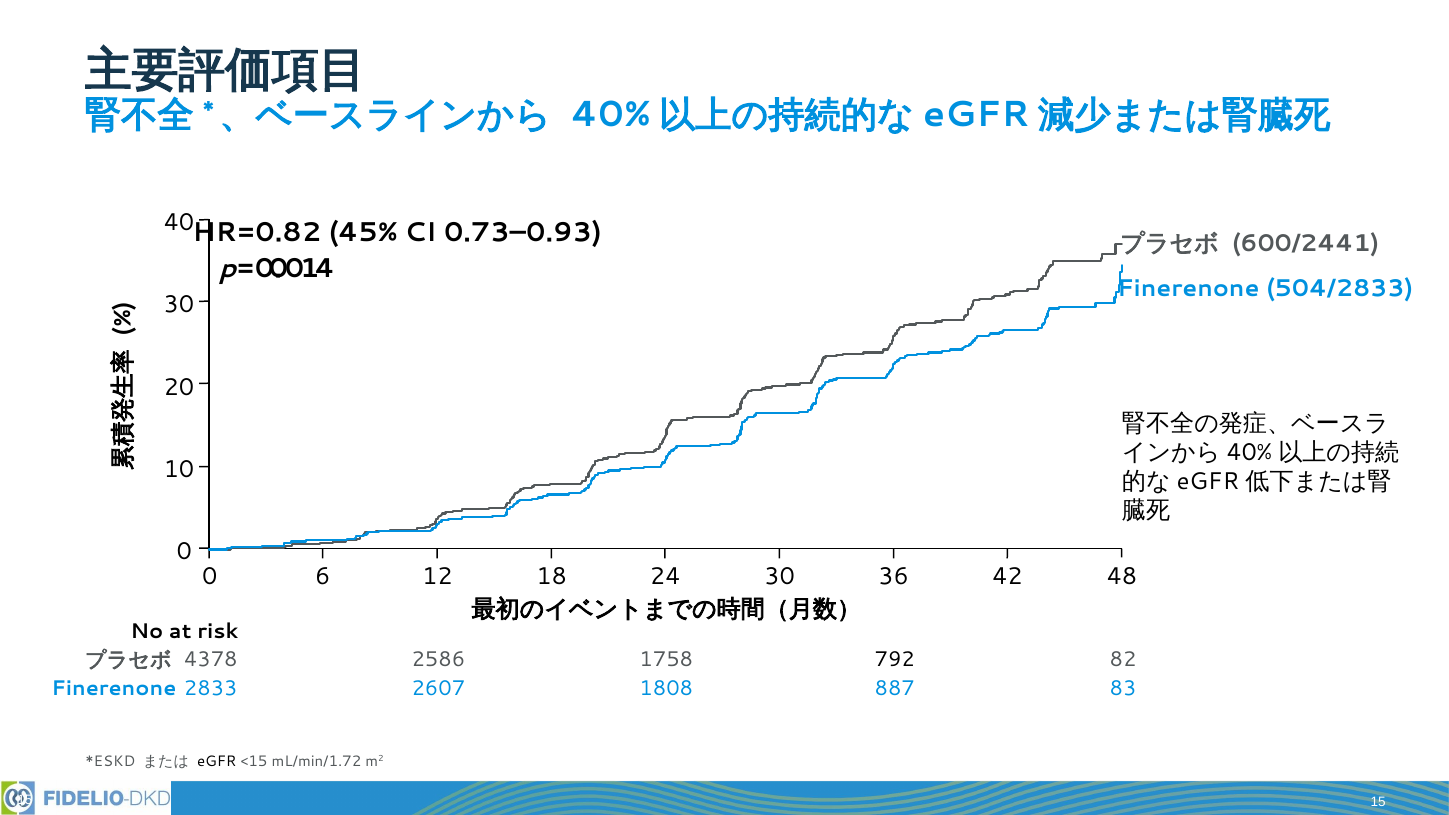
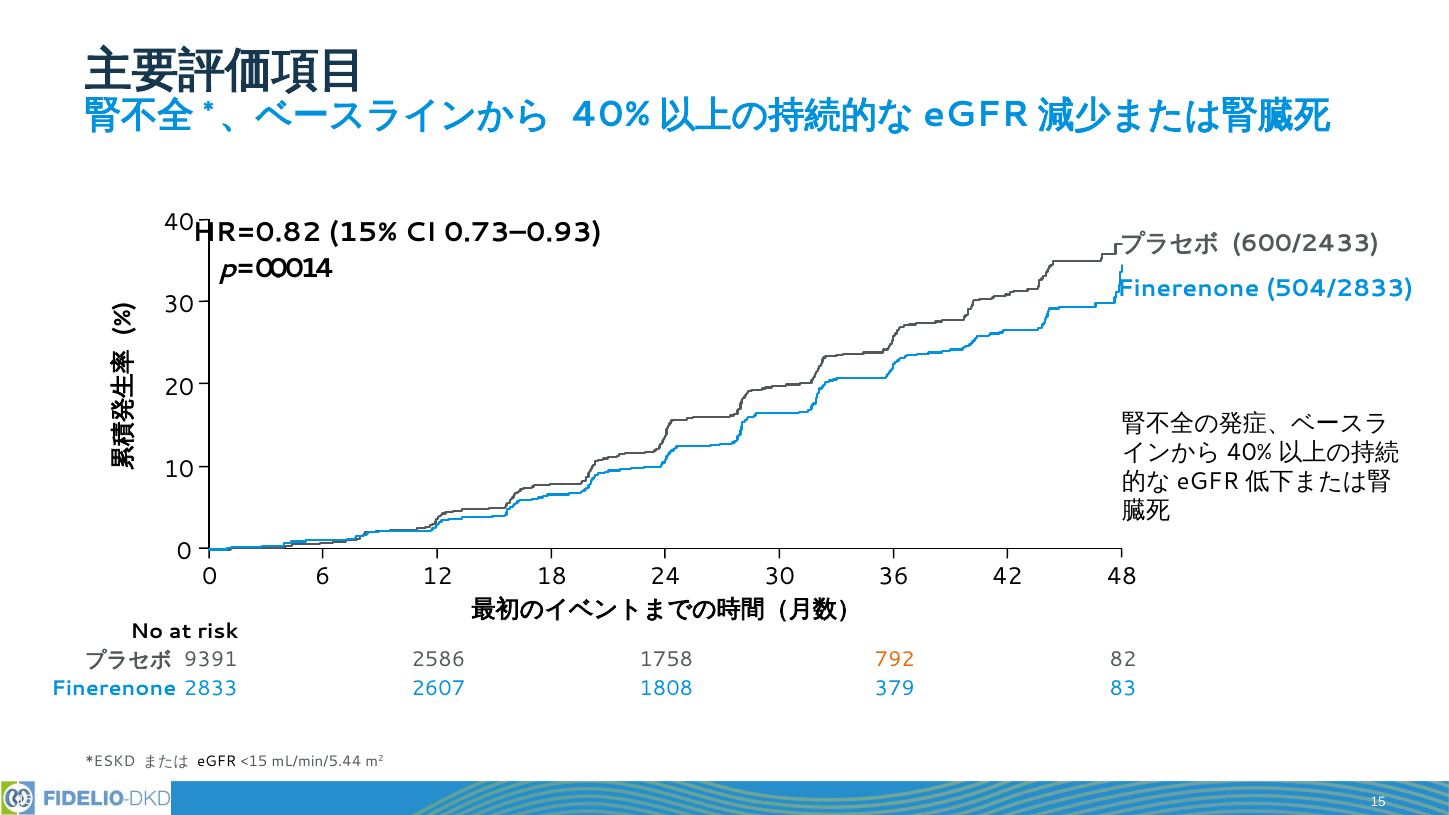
45%: 45% -> 15%
600/2441: 600/2441 -> 600/2433
4378: 4378 -> 9391
792 colour: black -> orange
887: 887 -> 379
mL/min/1.72: mL/min/1.72 -> mL/min/5.44
